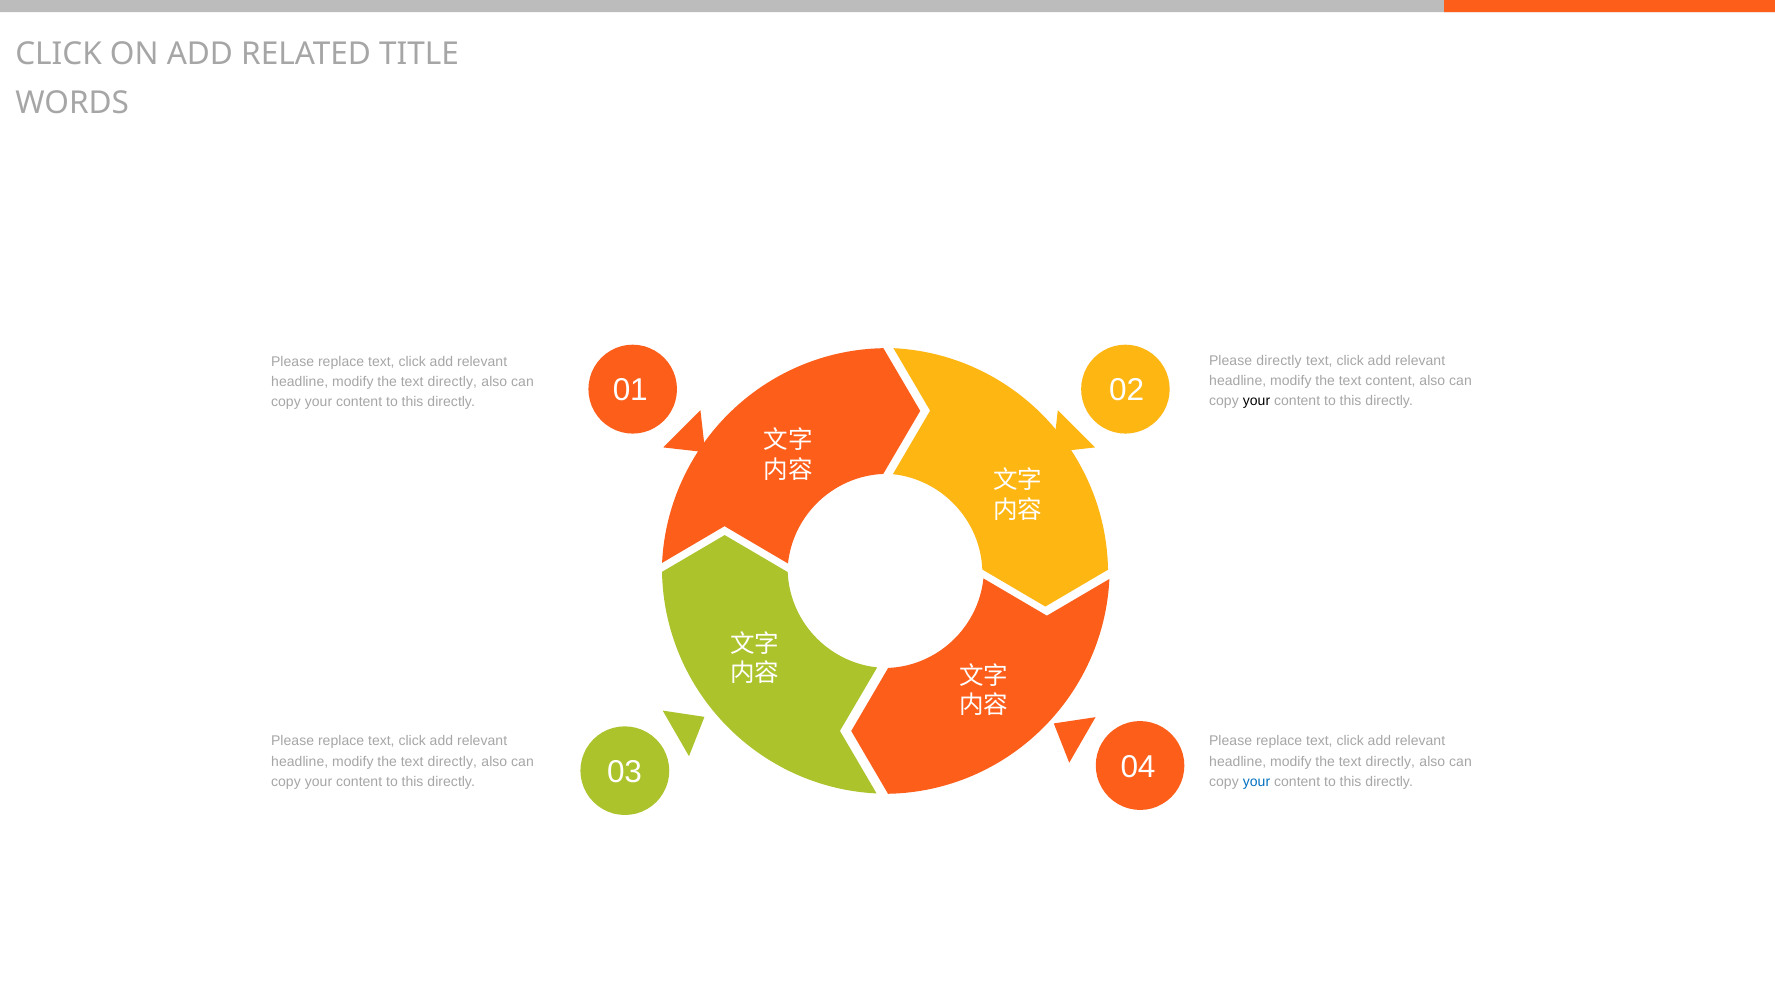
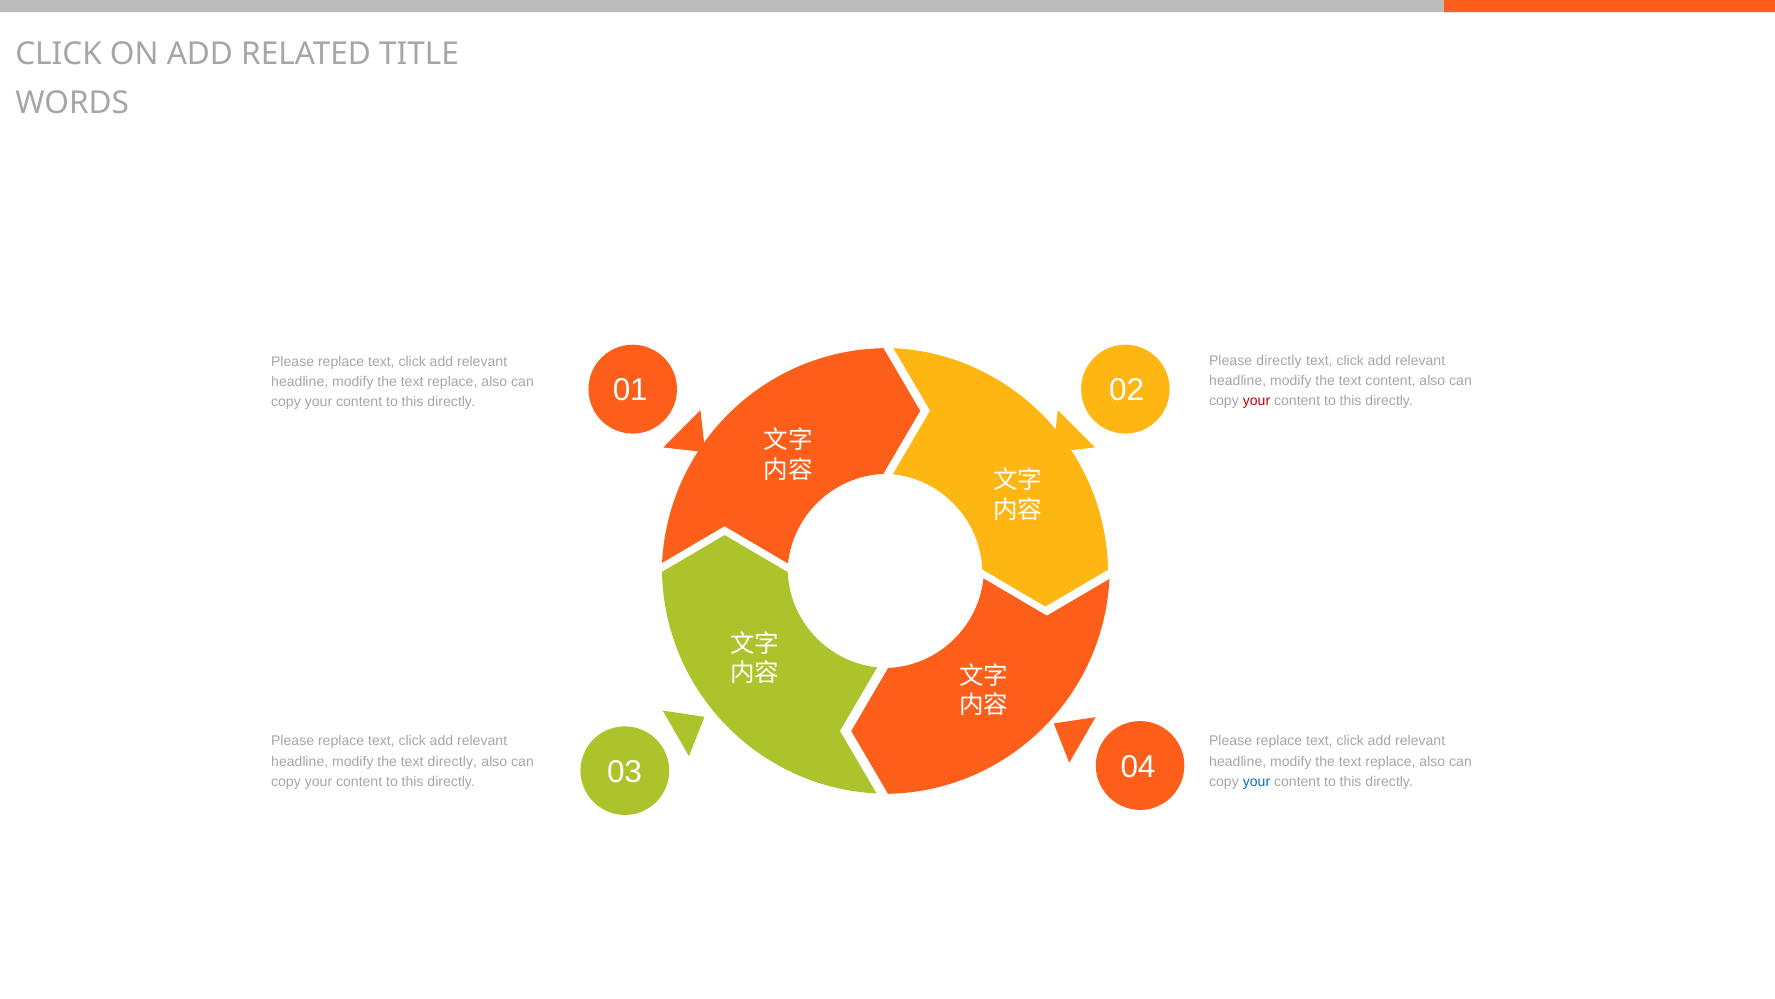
directly at (452, 381): directly -> replace
your at (1256, 401) colour: black -> red
directly at (1390, 761): directly -> replace
